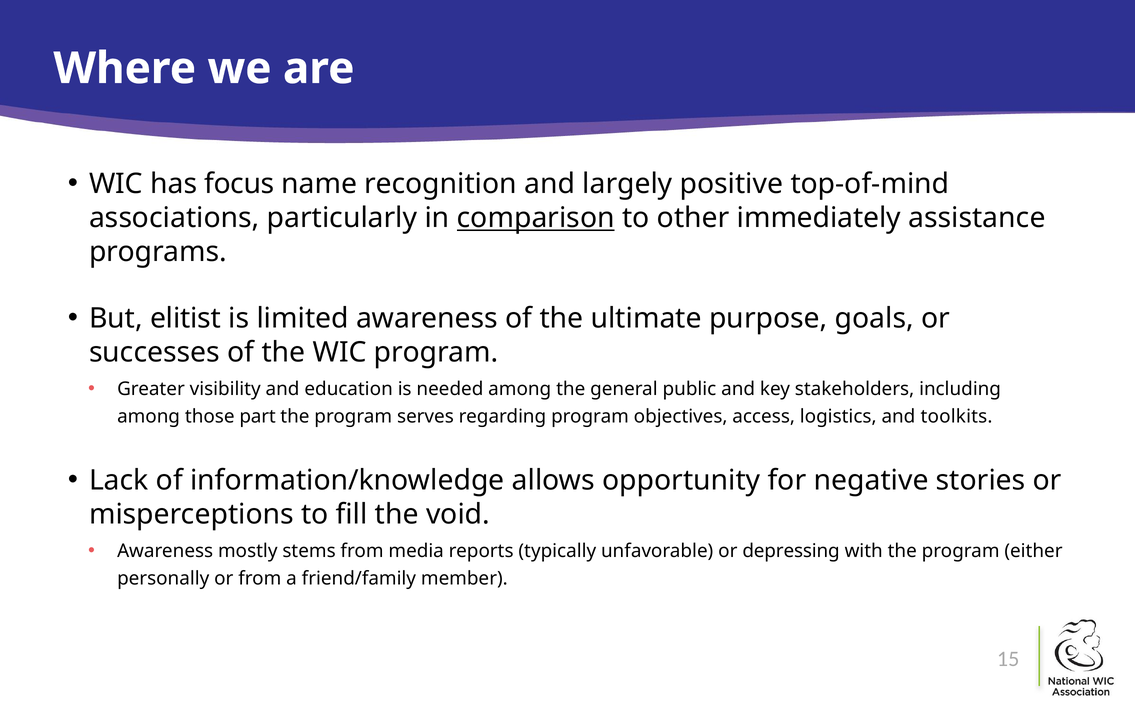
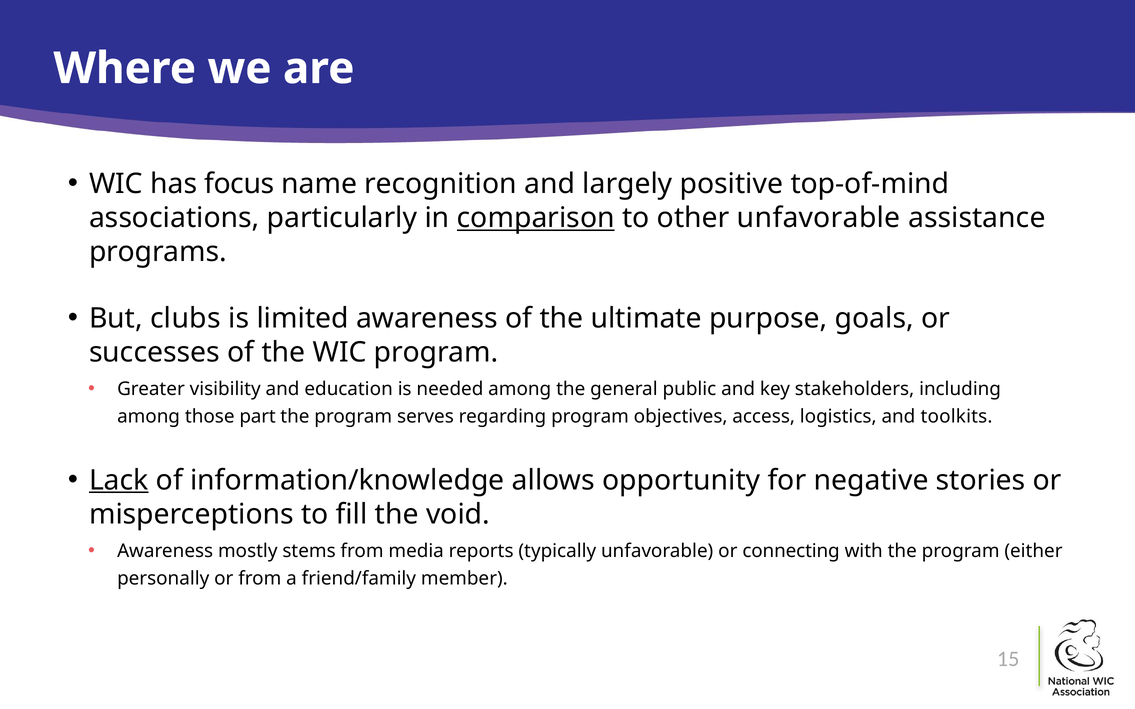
other immediately: immediately -> unfavorable
elitist: elitist -> clubs
Lack underline: none -> present
depressing: depressing -> connecting
